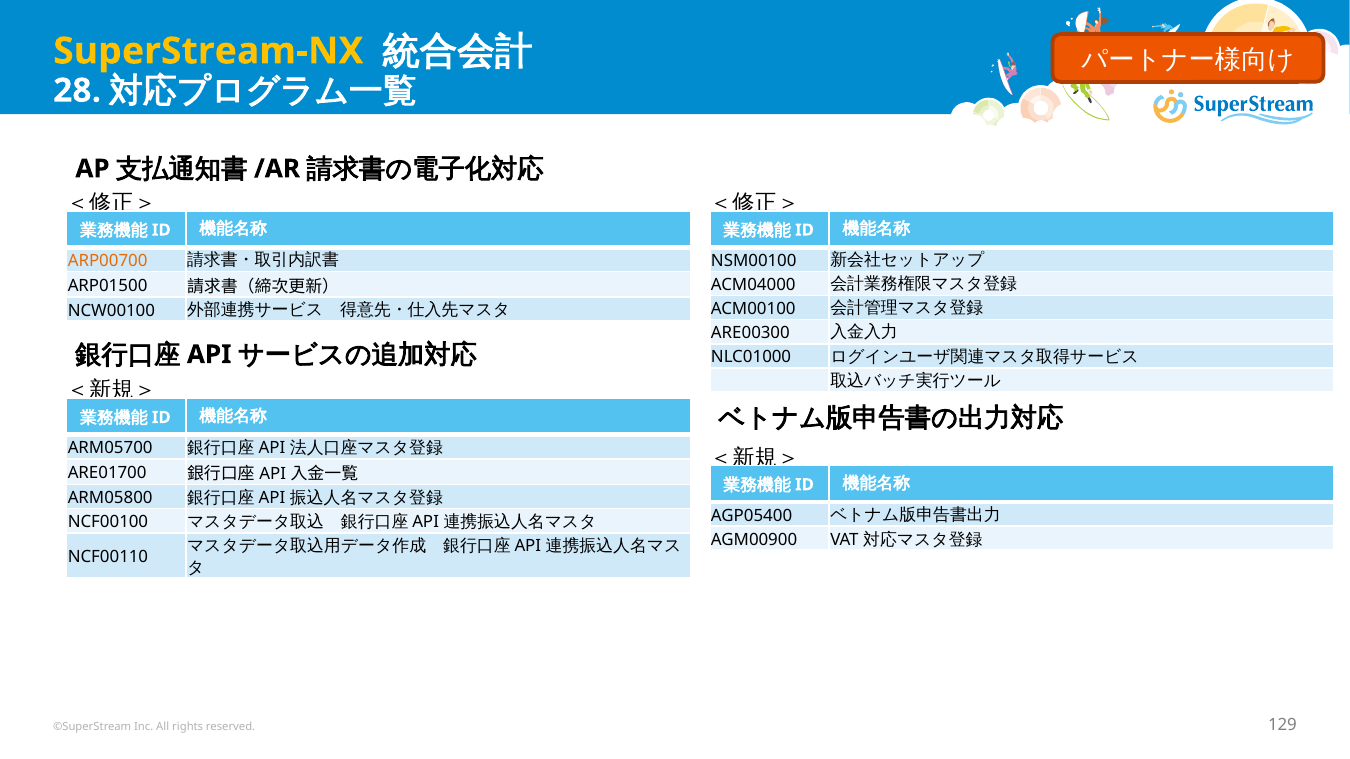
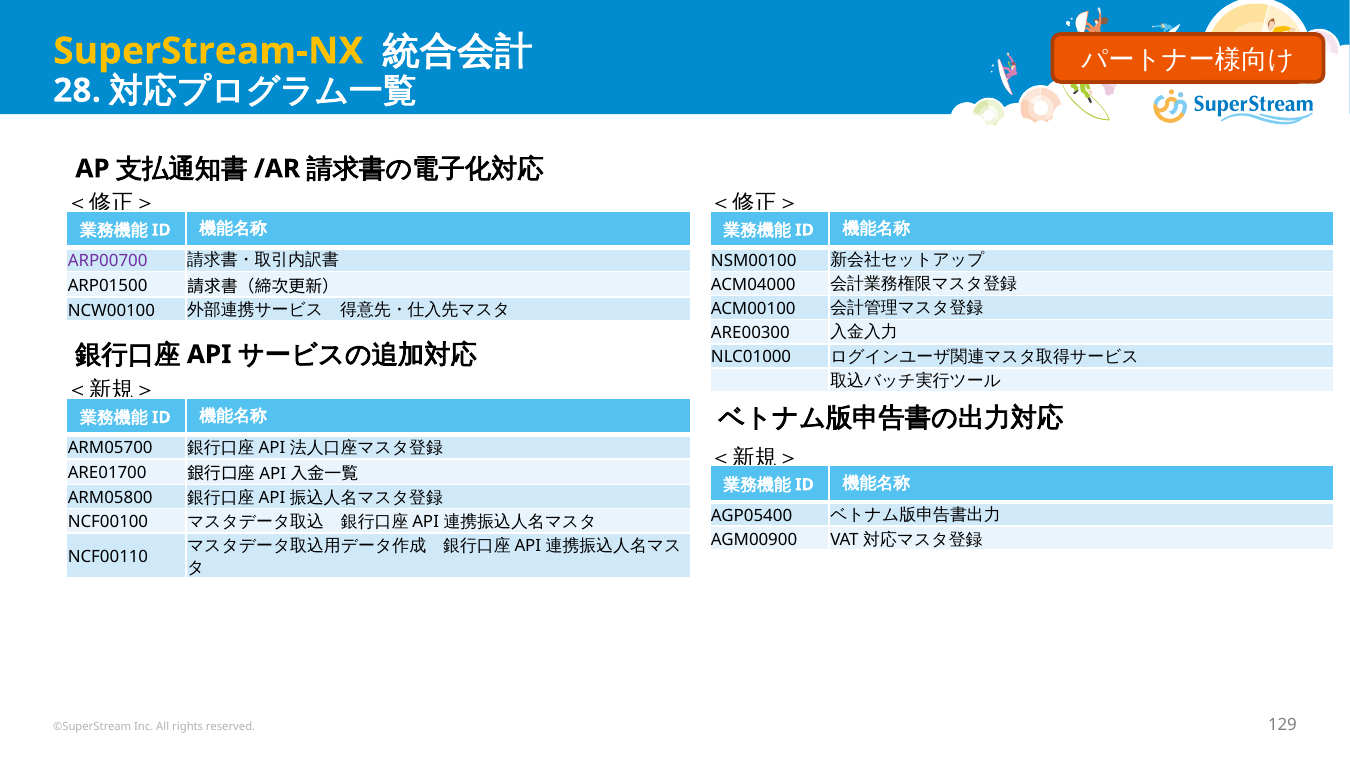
ARP00700 colour: orange -> purple
